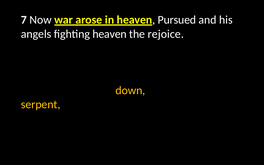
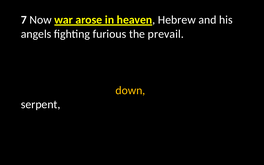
Pursued: Pursued -> Hebrew
fighting heaven: heaven -> furious
rejoice: rejoice -> prevail
serpent colour: yellow -> white
